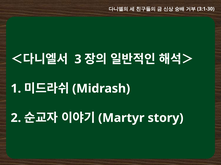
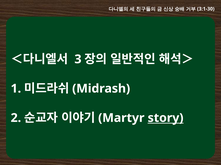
story underline: none -> present
